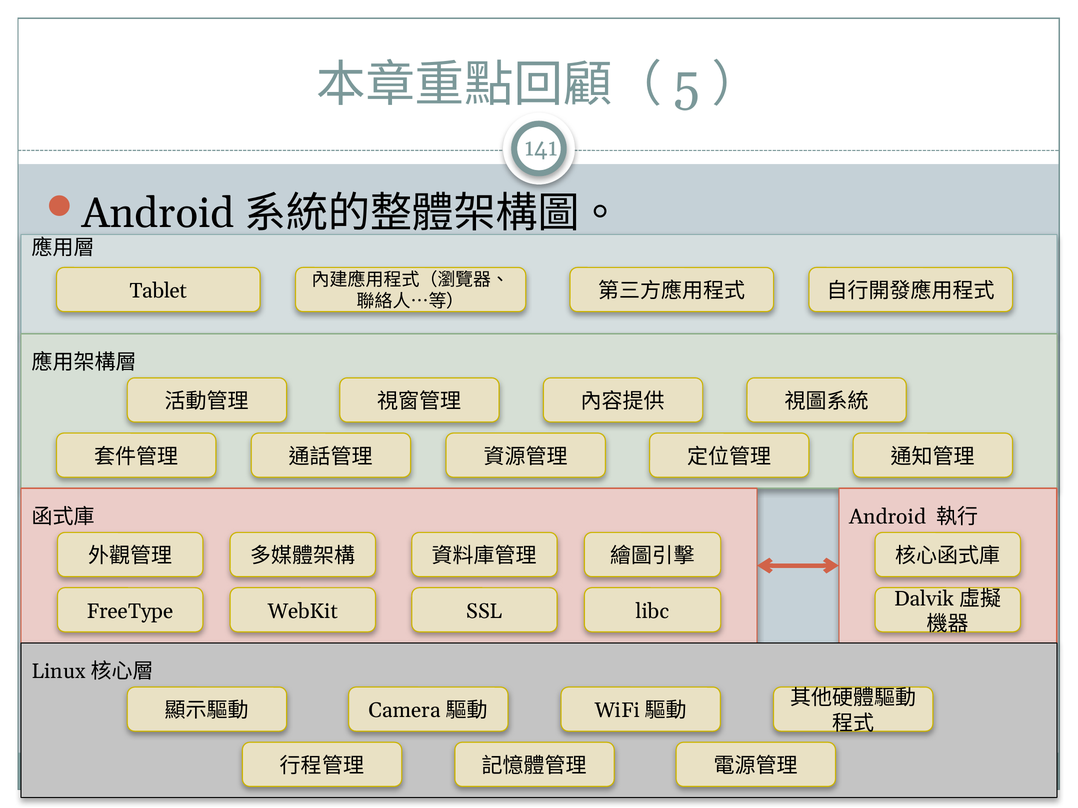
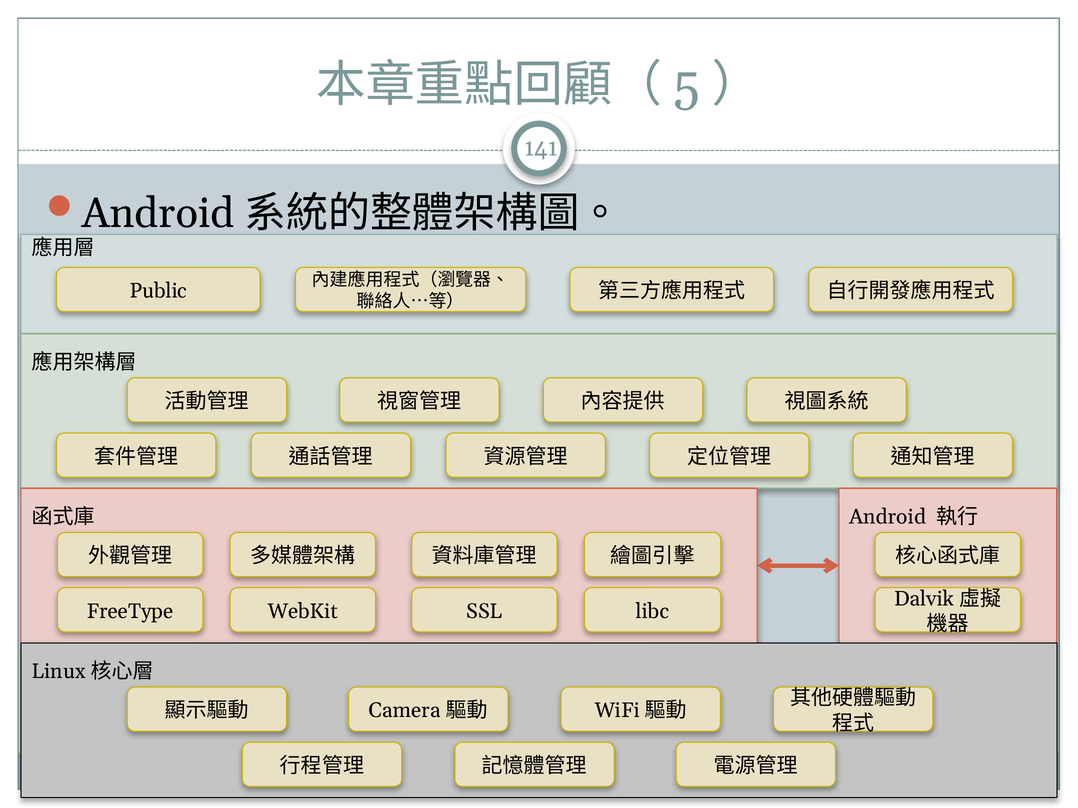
Tablet: Tablet -> Public
